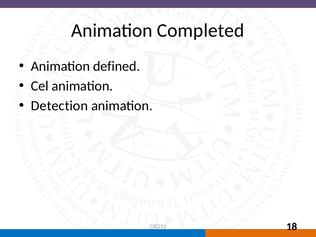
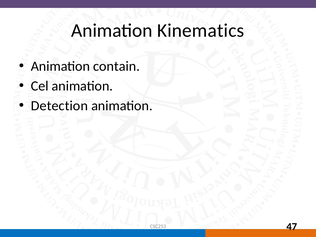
Completed: Completed -> Kinematics
defined: defined -> contain
18: 18 -> 47
